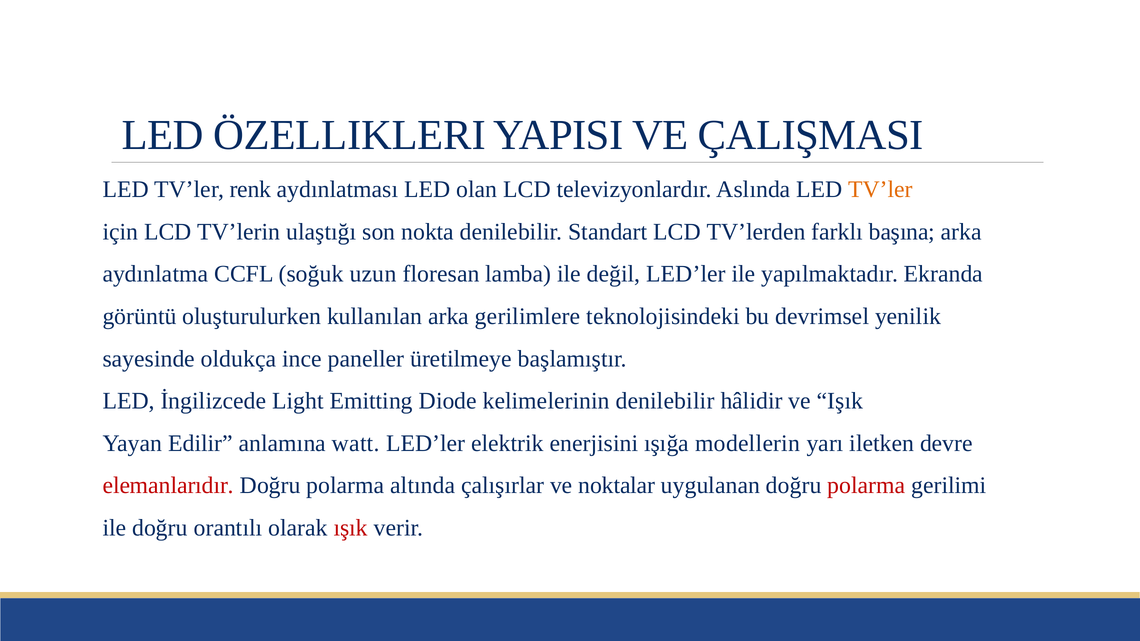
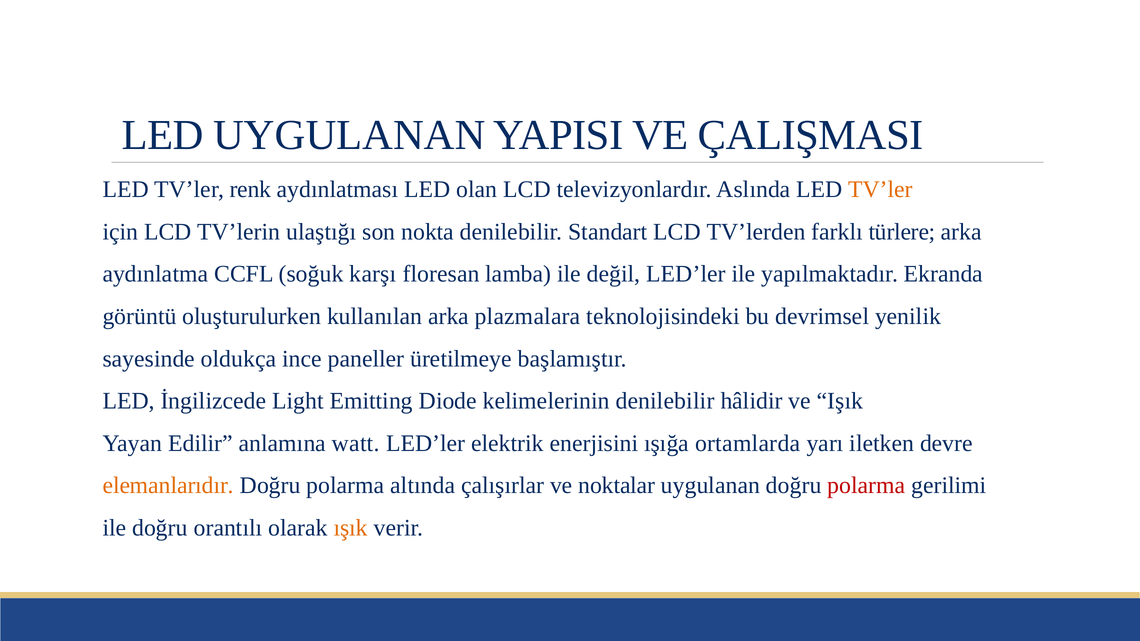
LED ÖZELLIKLERI: ÖZELLIKLERI -> UYGULANAN
başına: başına -> türlere
uzun: uzun -> karşı
gerilimlere: gerilimlere -> plazmalara
modellerin: modellerin -> ortamlarda
elemanlarıdır colour: red -> orange
ışık colour: red -> orange
